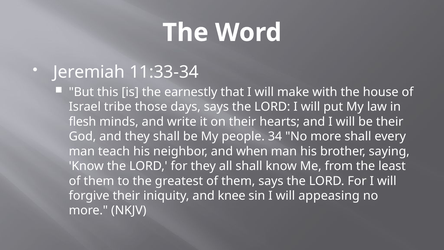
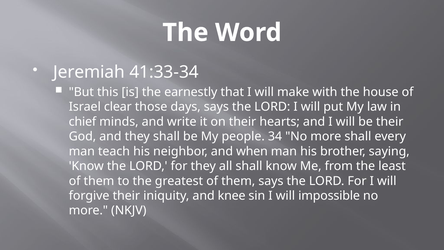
11:33-34: 11:33-34 -> 41:33-34
tribe: tribe -> clear
flesh: flesh -> chief
appeasing: appeasing -> impossible
